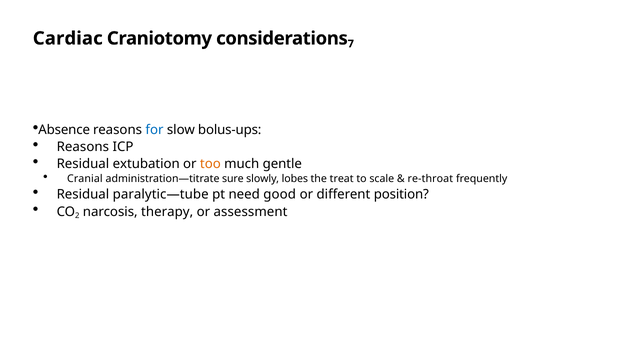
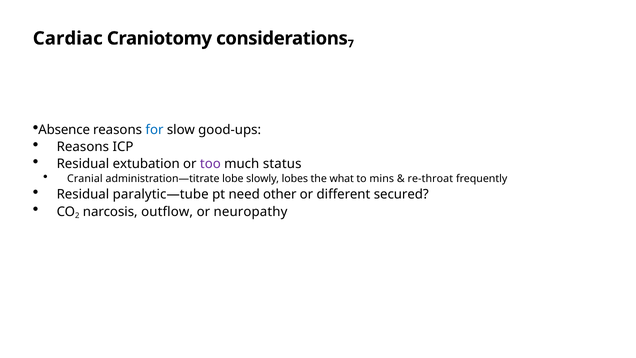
bolus-ups: bolus-ups -> good-ups
too colour: orange -> purple
gentle: gentle -> status
sure: sure -> lobe
treat: treat -> what
scale: scale -> mins
good: good -> other
position: position -> secured
therapy: therapy -> outflow
assessment: assessment -> neuropathy
